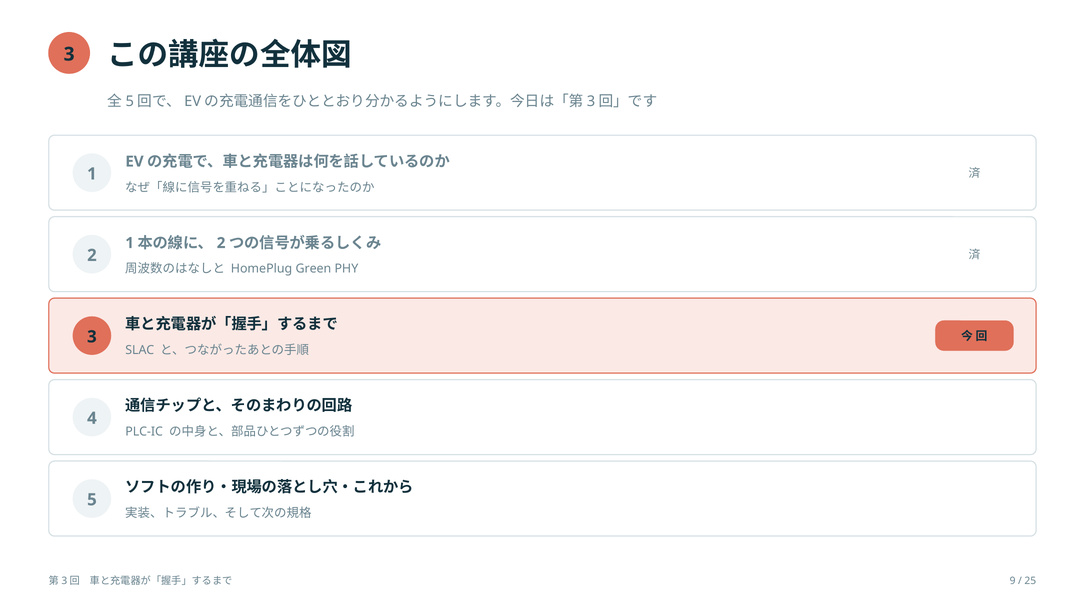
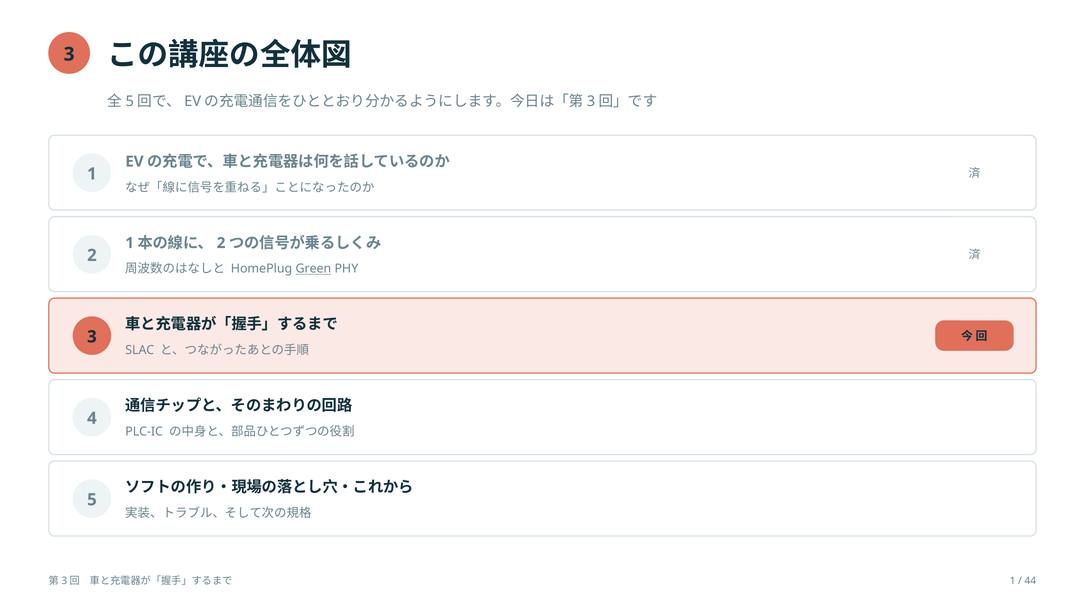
Green underline: none -> present
9 at (1013, 580): 9 -> 1
25: 25 -> 44
